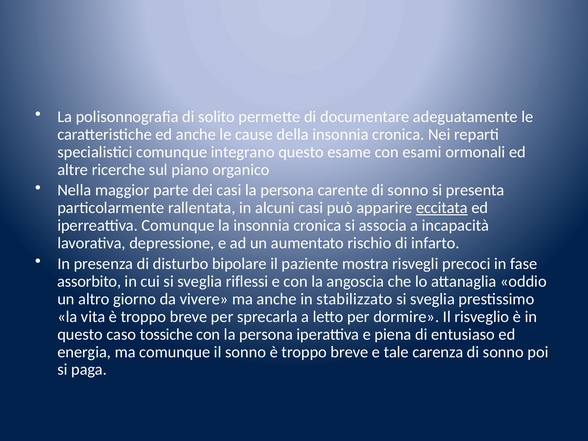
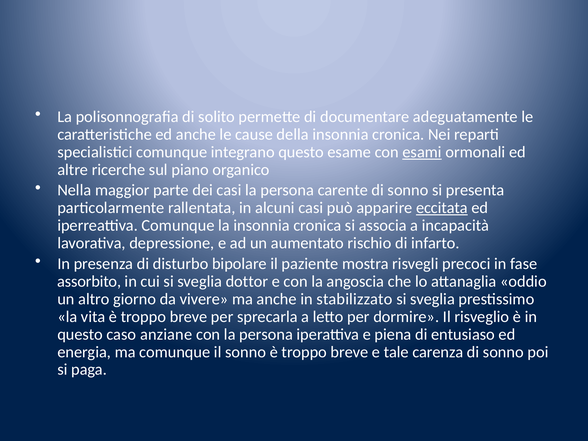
esami underline: none -> present
riflessi: riflessi -> dottor
tossiche: tossiche -> anziane
